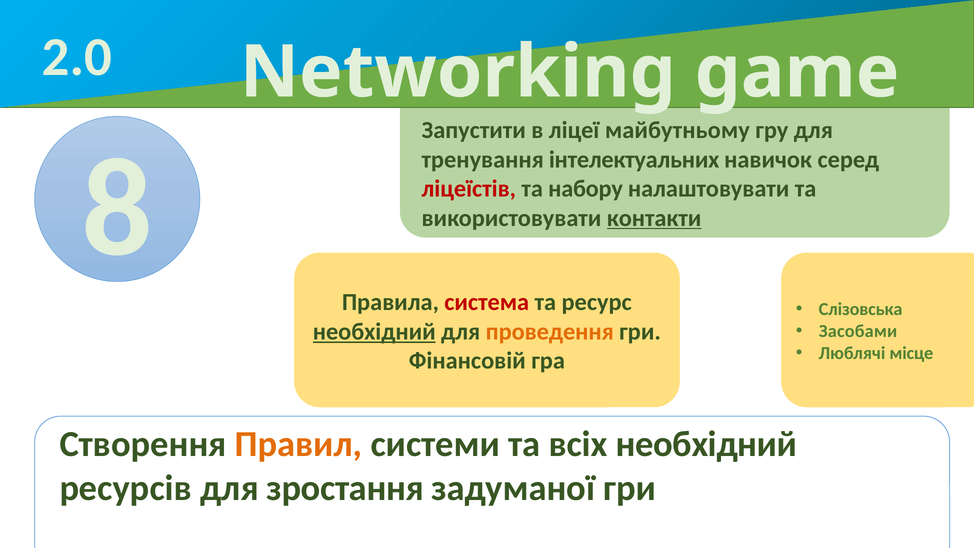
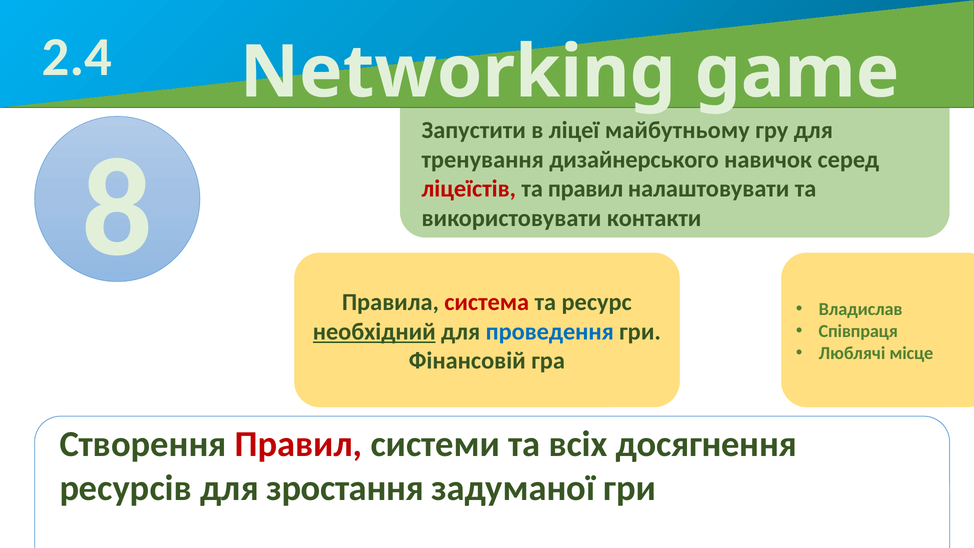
2.0: 2.0 -> 2.4
інтелектуальних: інтелектуальних -> дизайнерського
та набору: набору -> правил
контакти underline: present -> none
Слізовська: Слізовська -> Владислав
проведення colour: orange -> blue
Засобами: Засобами -> Співпраця
Правил at (299, 444) colour: orange -> red
всіх необхідний: необхідний -> досягнення
